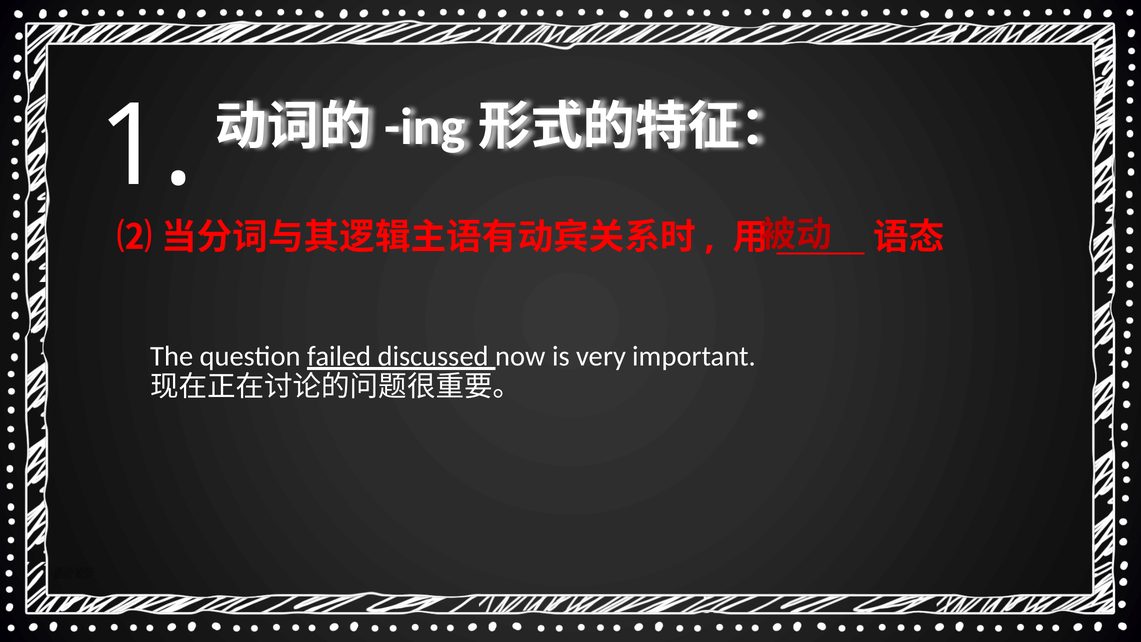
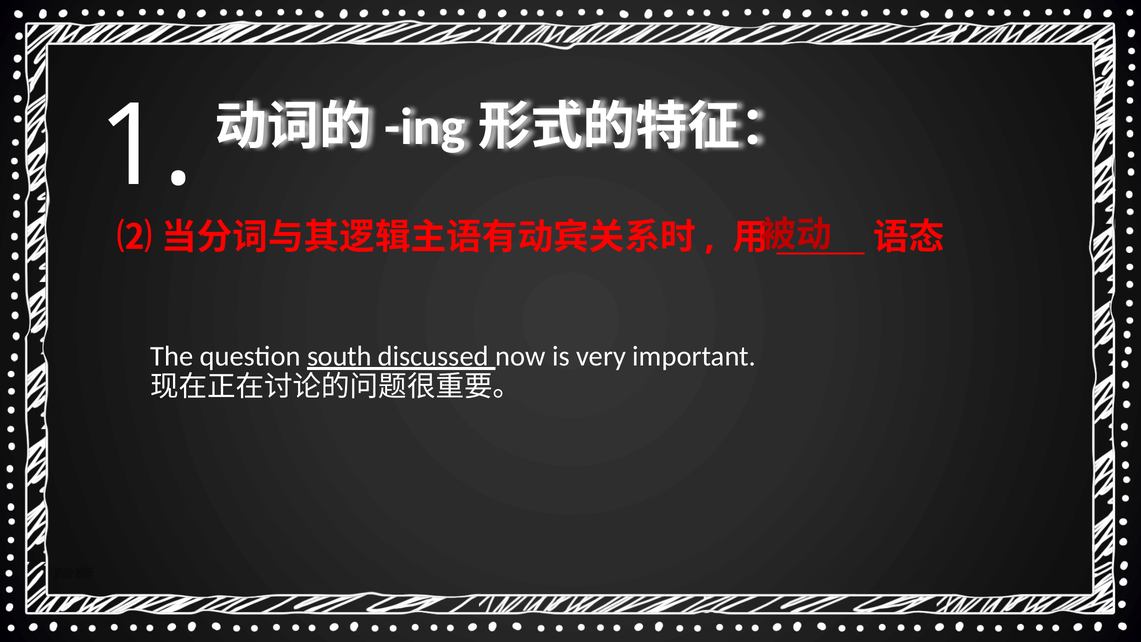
failed: failed -> south
